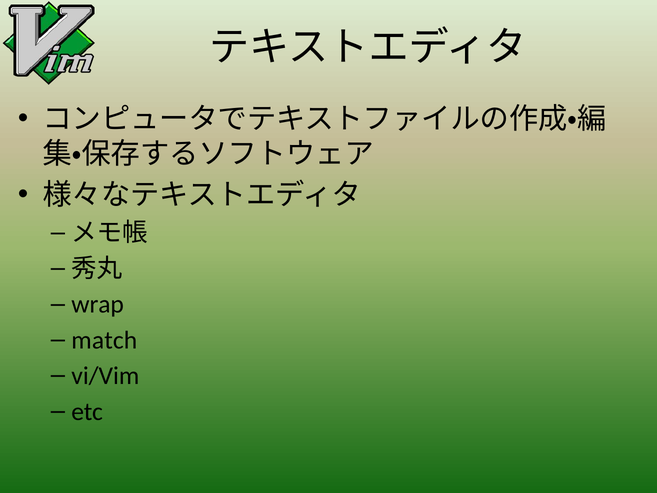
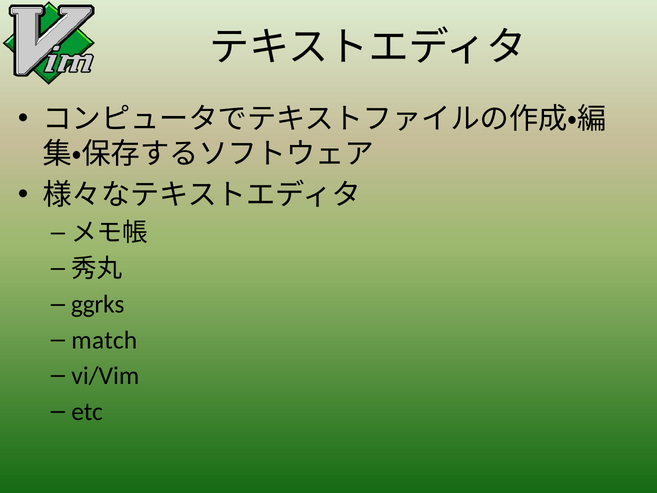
wrap: wrap -> ggrks
